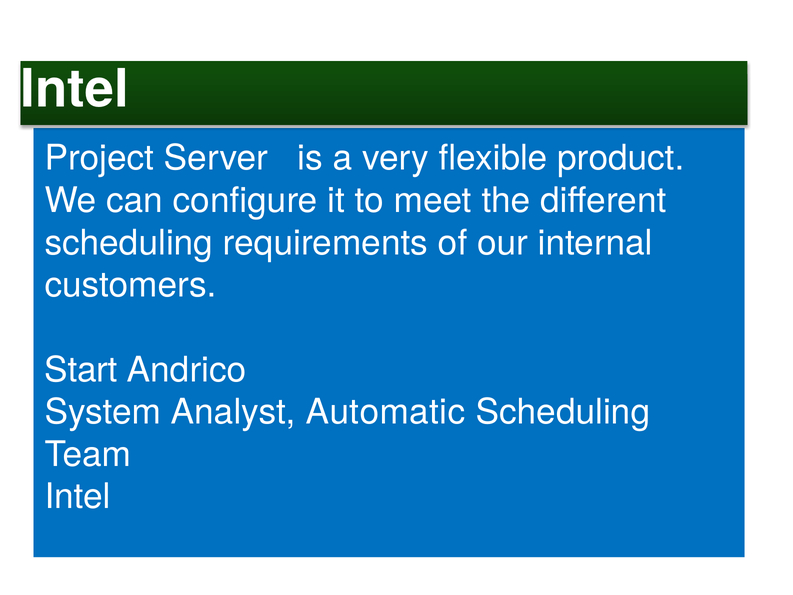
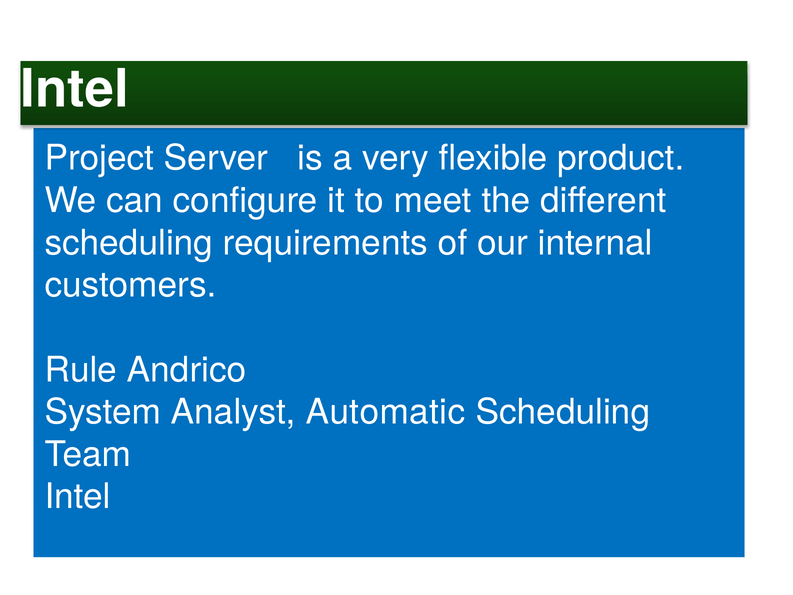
Start: Start -> Rule
